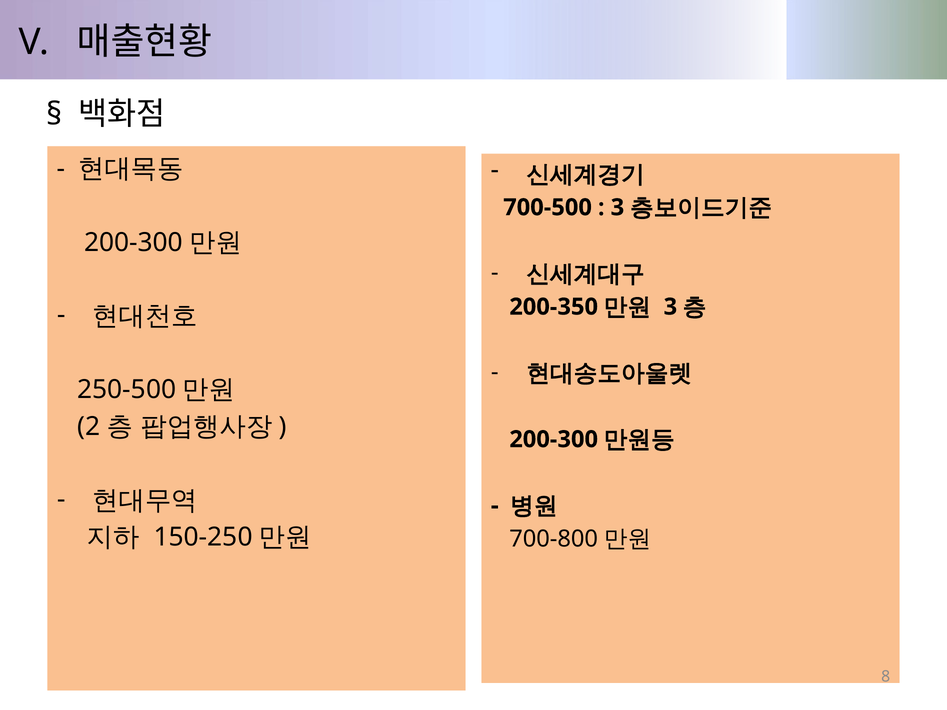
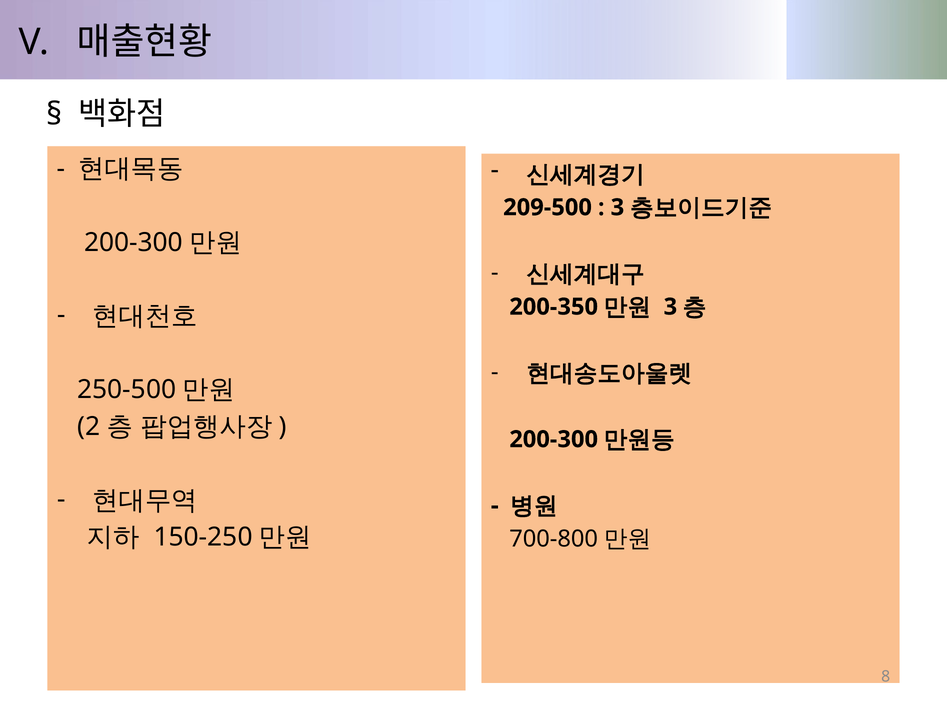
700-500: 700-500 -> 209-500
